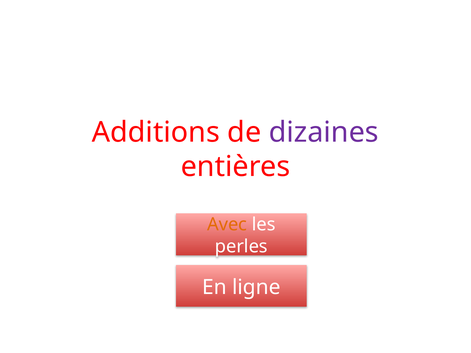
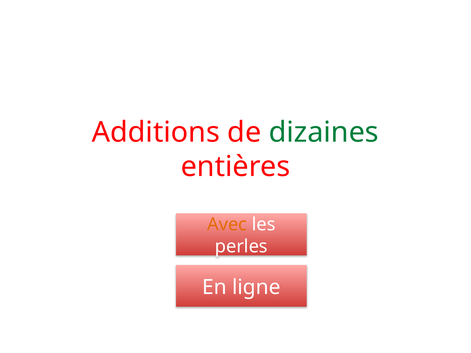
dizaines colour: purple -> green
